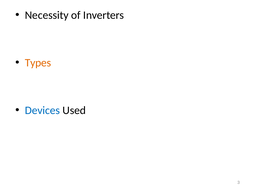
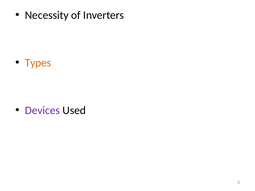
Devices colour: blue -> purple
